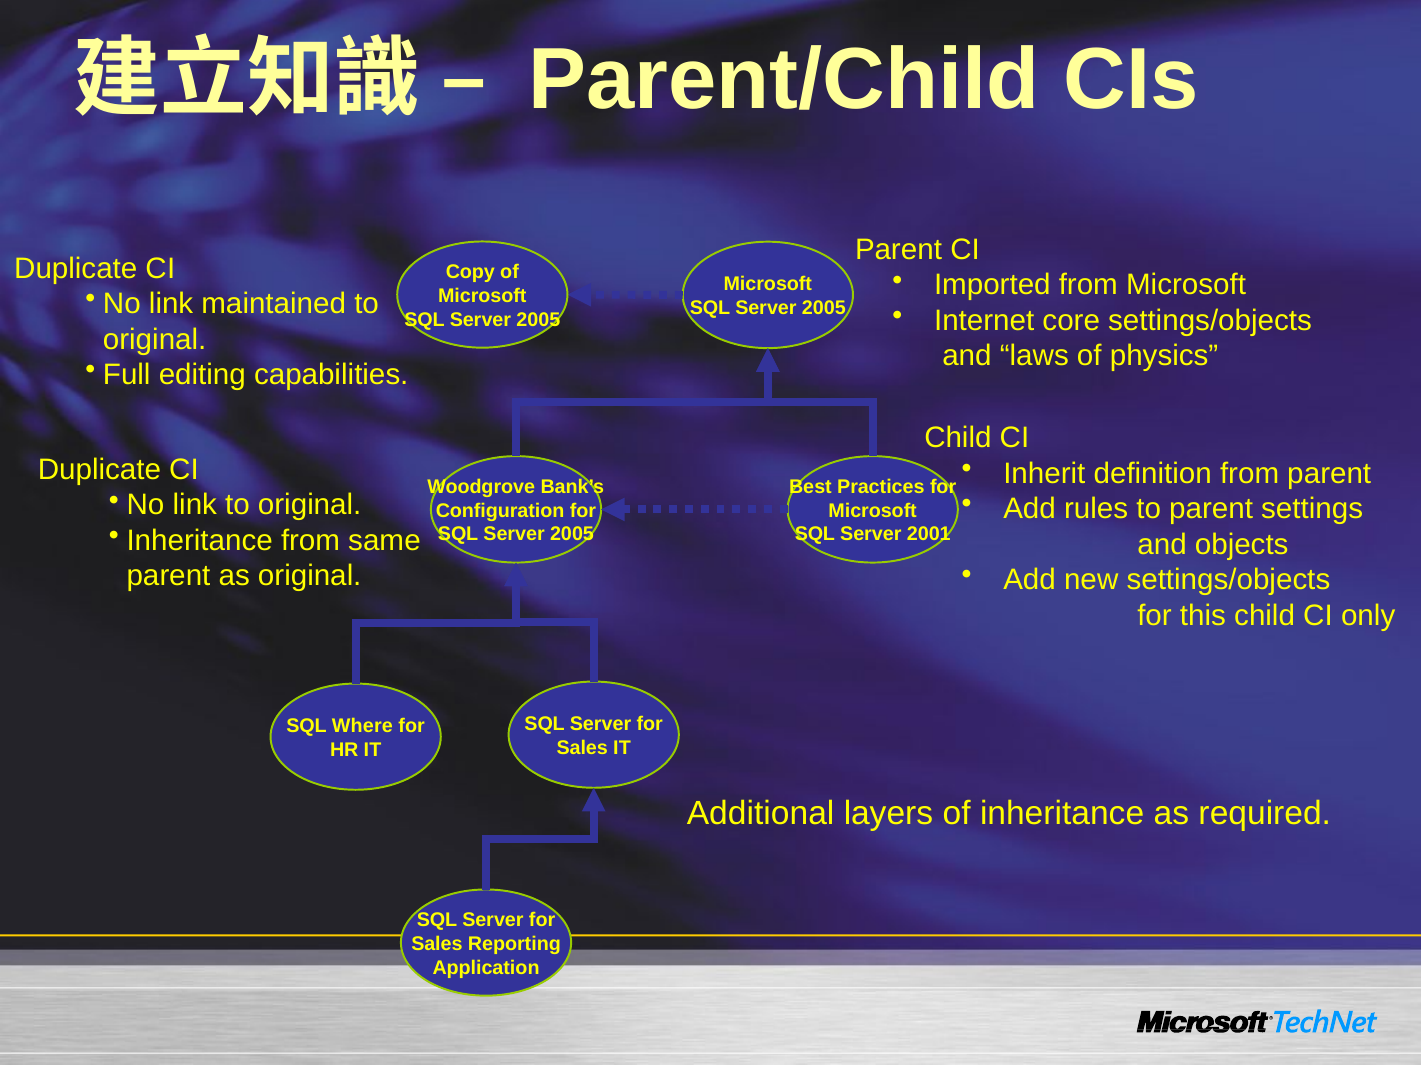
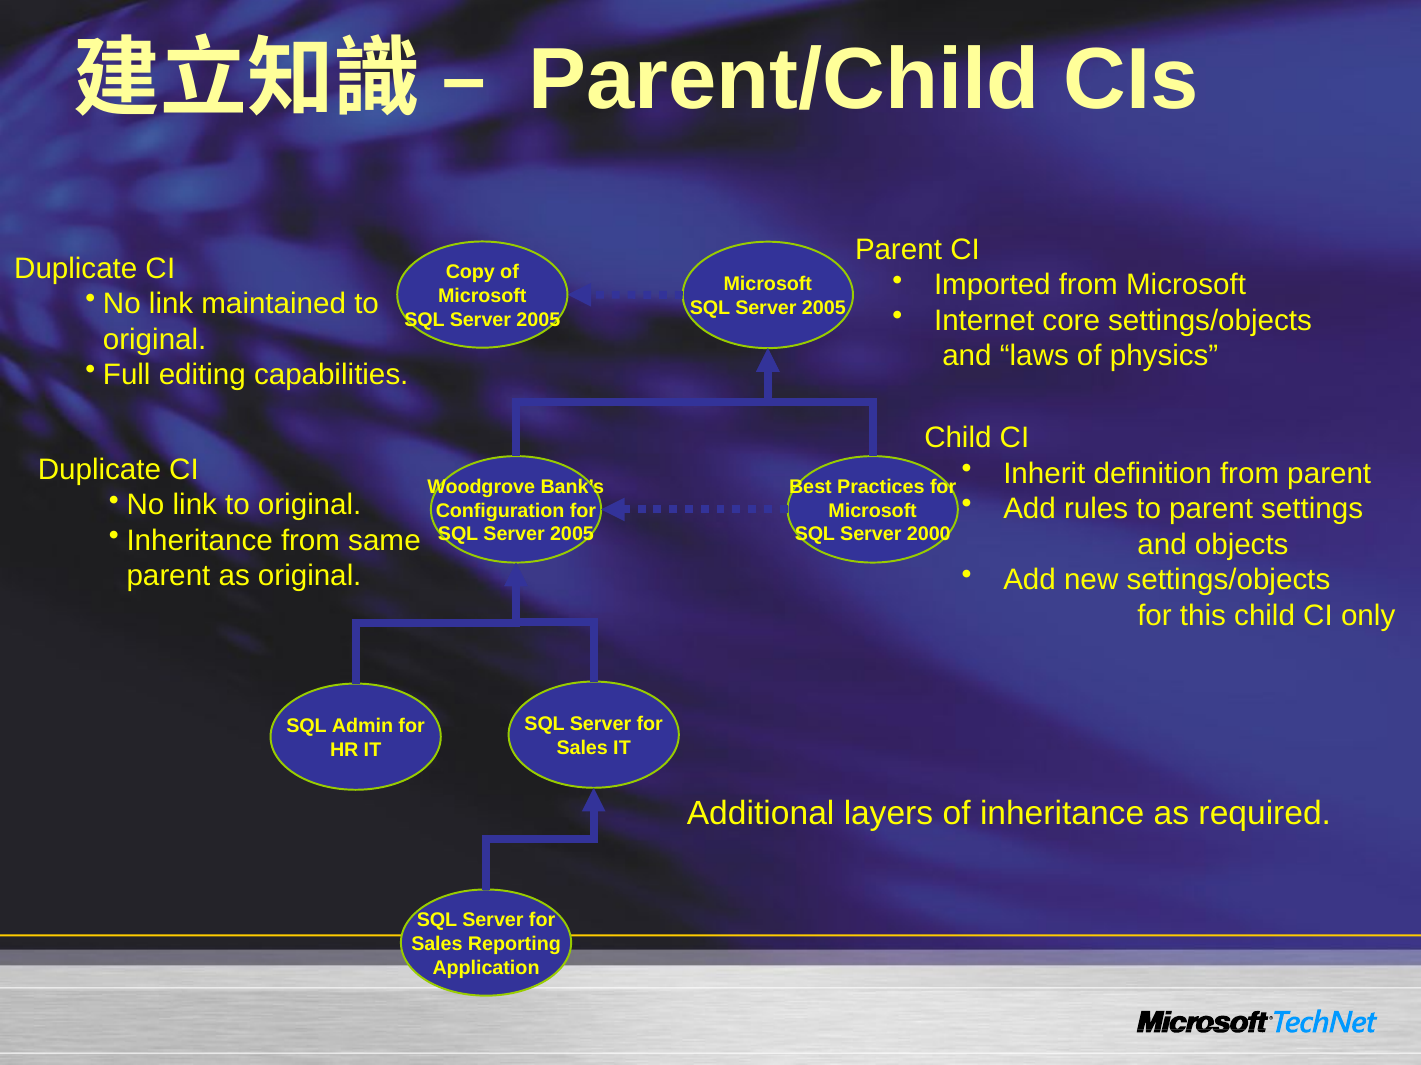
2001: 2001 -> 2000
Where: Where -> Admin
